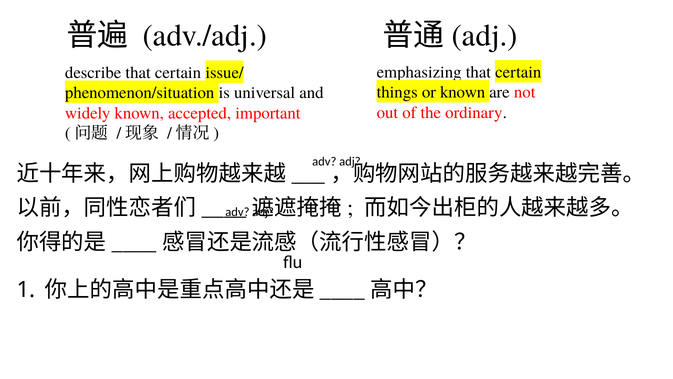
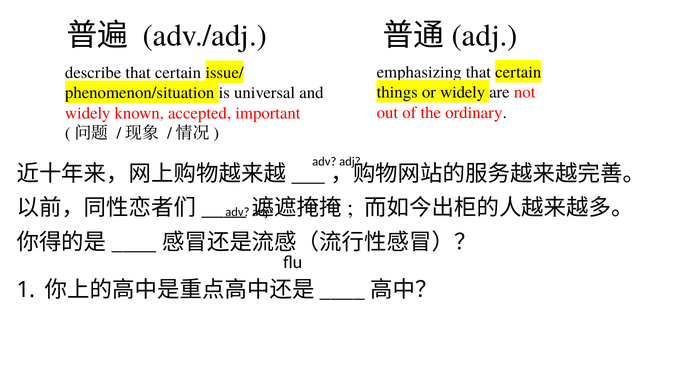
or known: known -> widely
